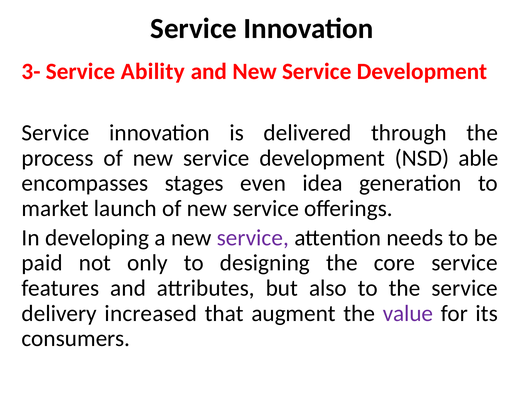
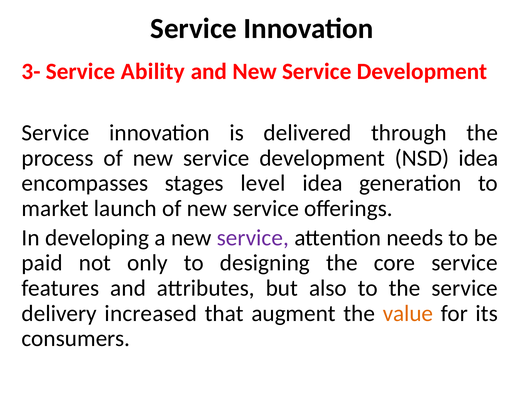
NSD able: able -> idea
even: even -> level
value colour: purple -> orange
